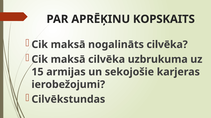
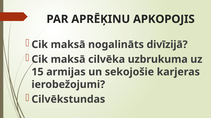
KOPSKAITS: KOPSKAITS -> APKOPOJIS
nogalināts cilvēka: cilvēka -> divīzijā
